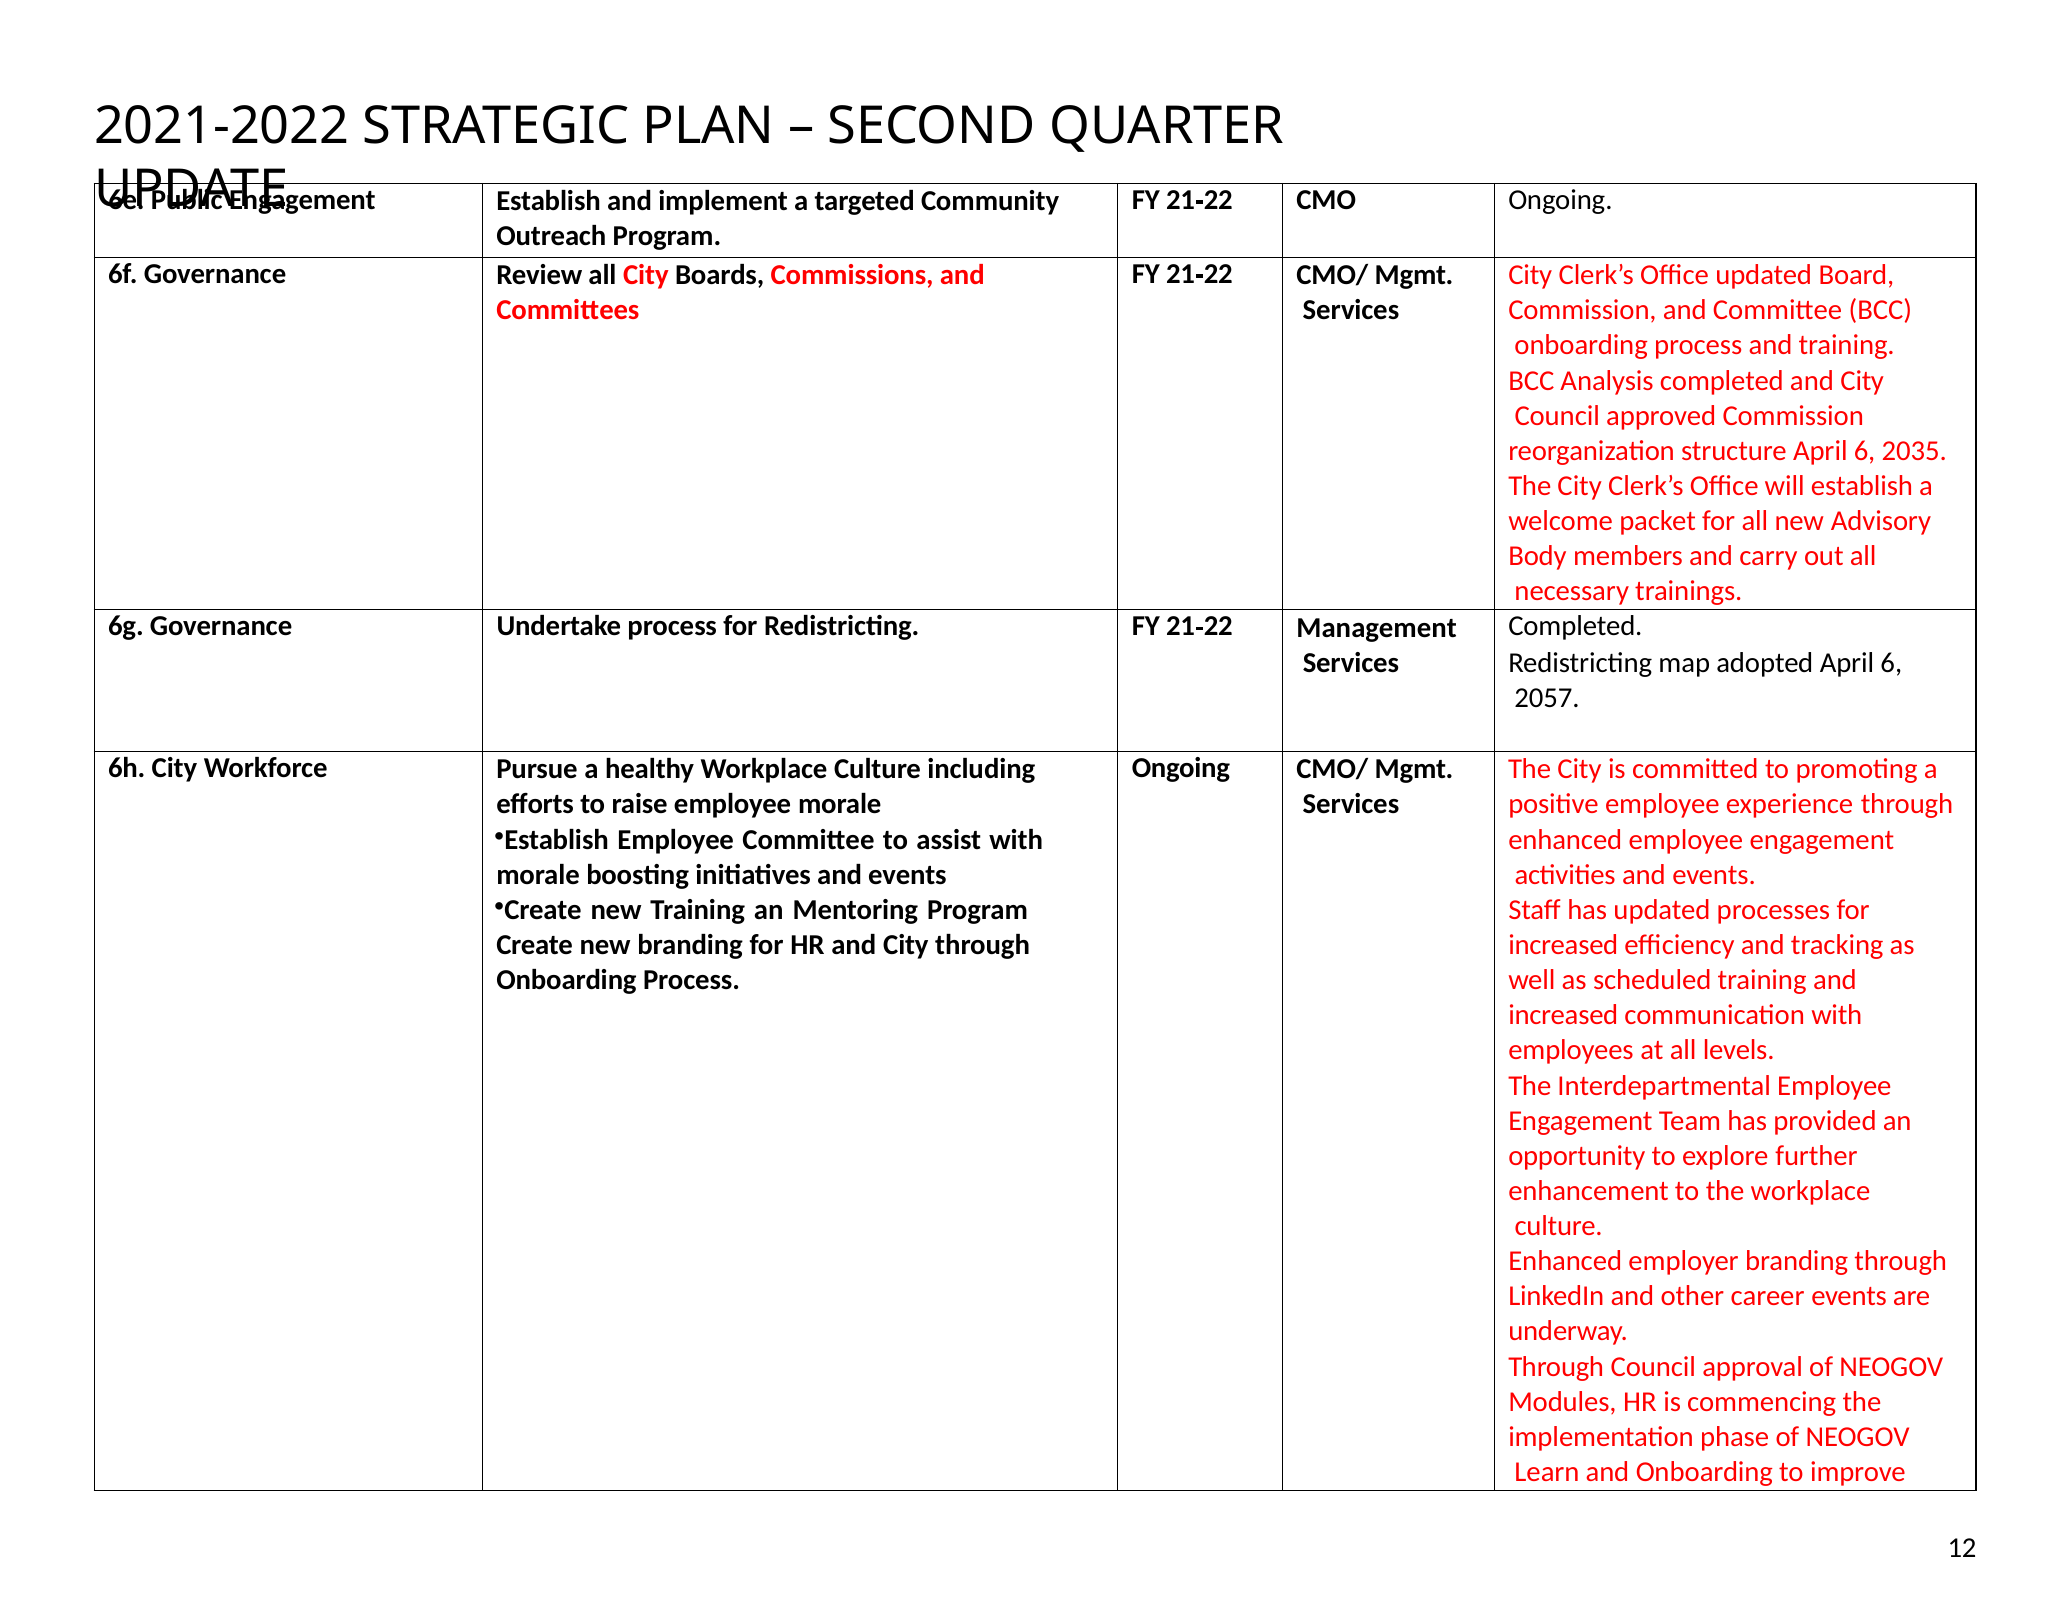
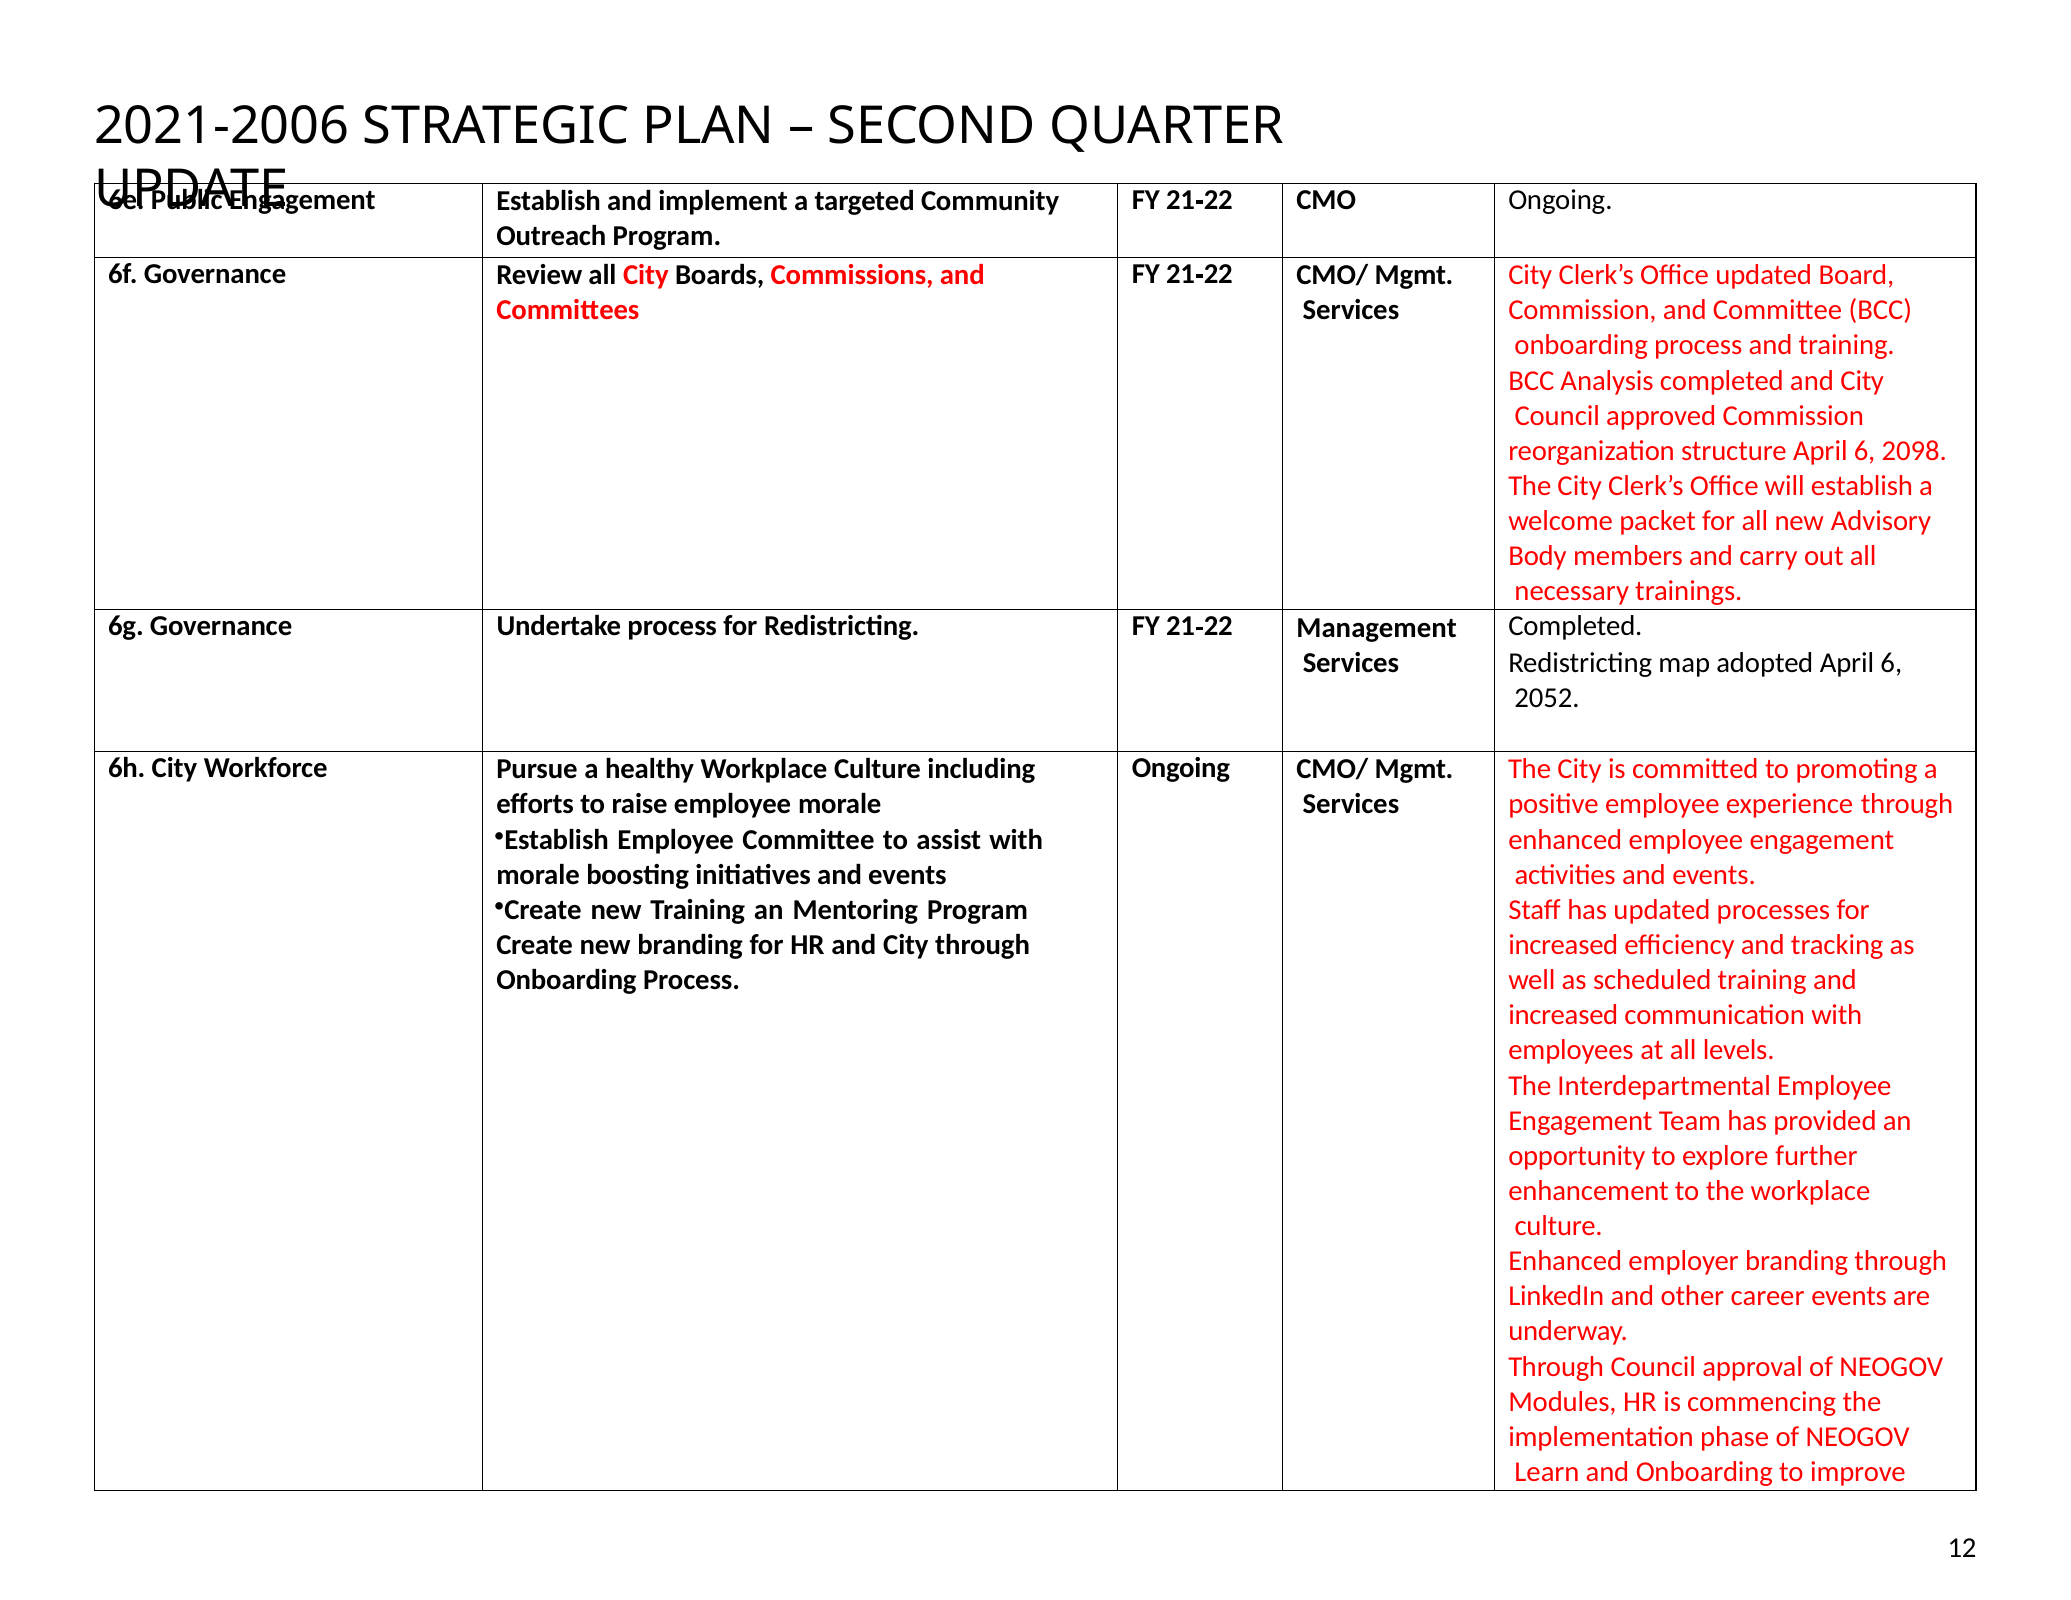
2021‐2022: 2021‐2022 -> 2021‐2006
2035: 2035 -> 2098
2057: 2057 -> 2052
